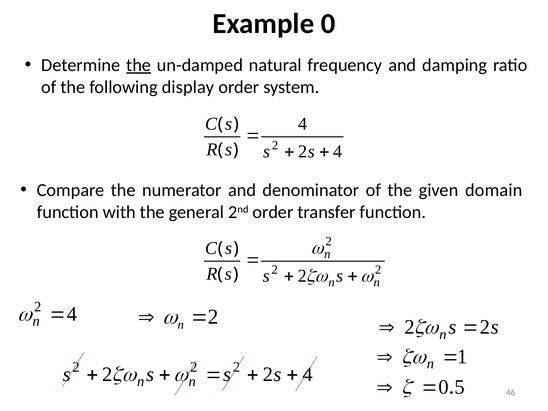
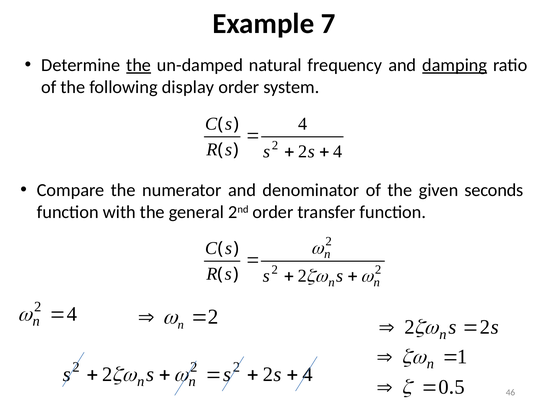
Example 0: 0 -> 7
damping underline: none -> present
domain: domain -> seconds
